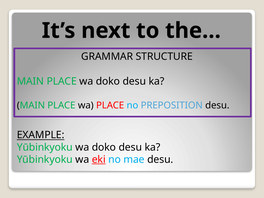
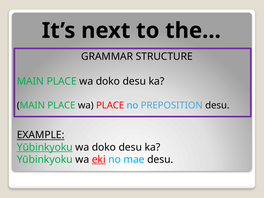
Yūbinkyoku at (45, 147) underline: none -> present
